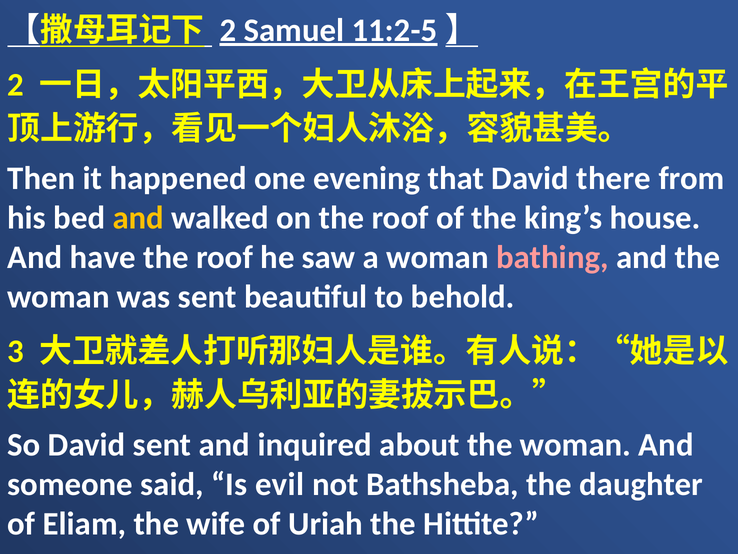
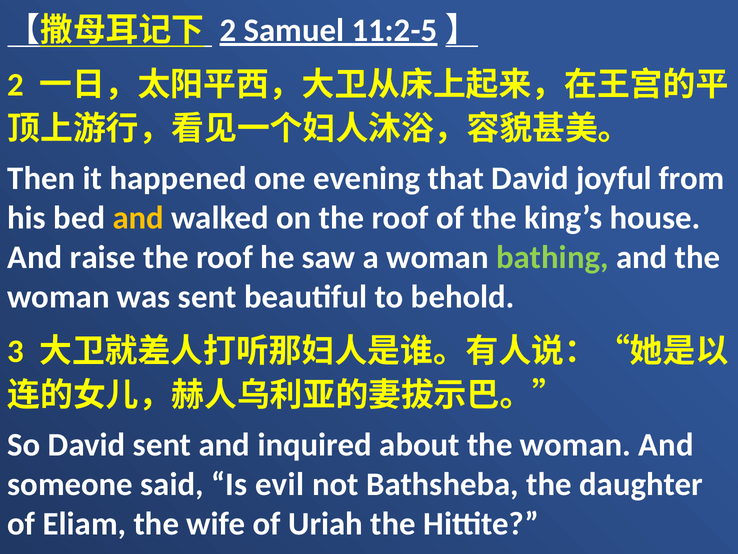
there: there -> joyful
have: have -> raise
bathing colour: pink -> light green
